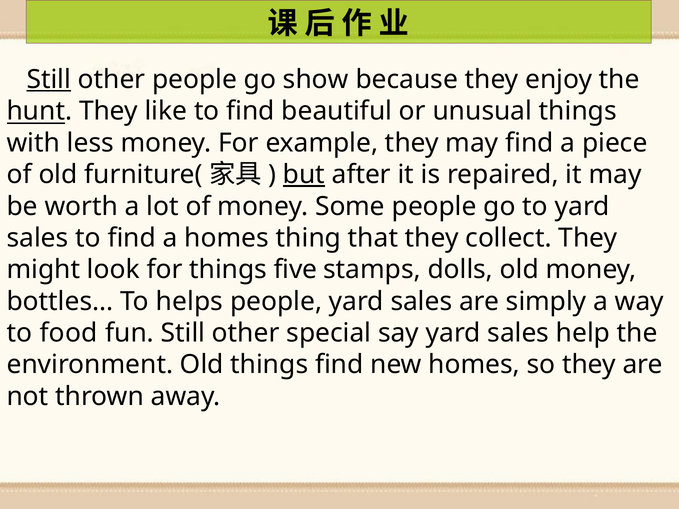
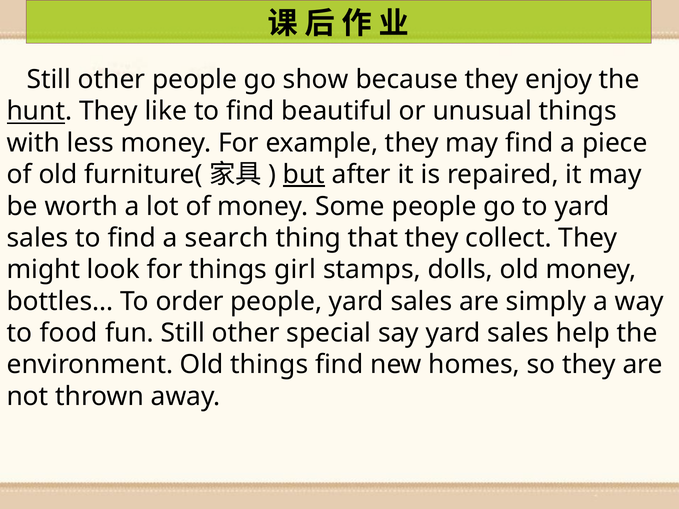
Still at (49, 80) underline: present -> none
a homes: homes -> search
five: five -> girl
helps: helps -> order
